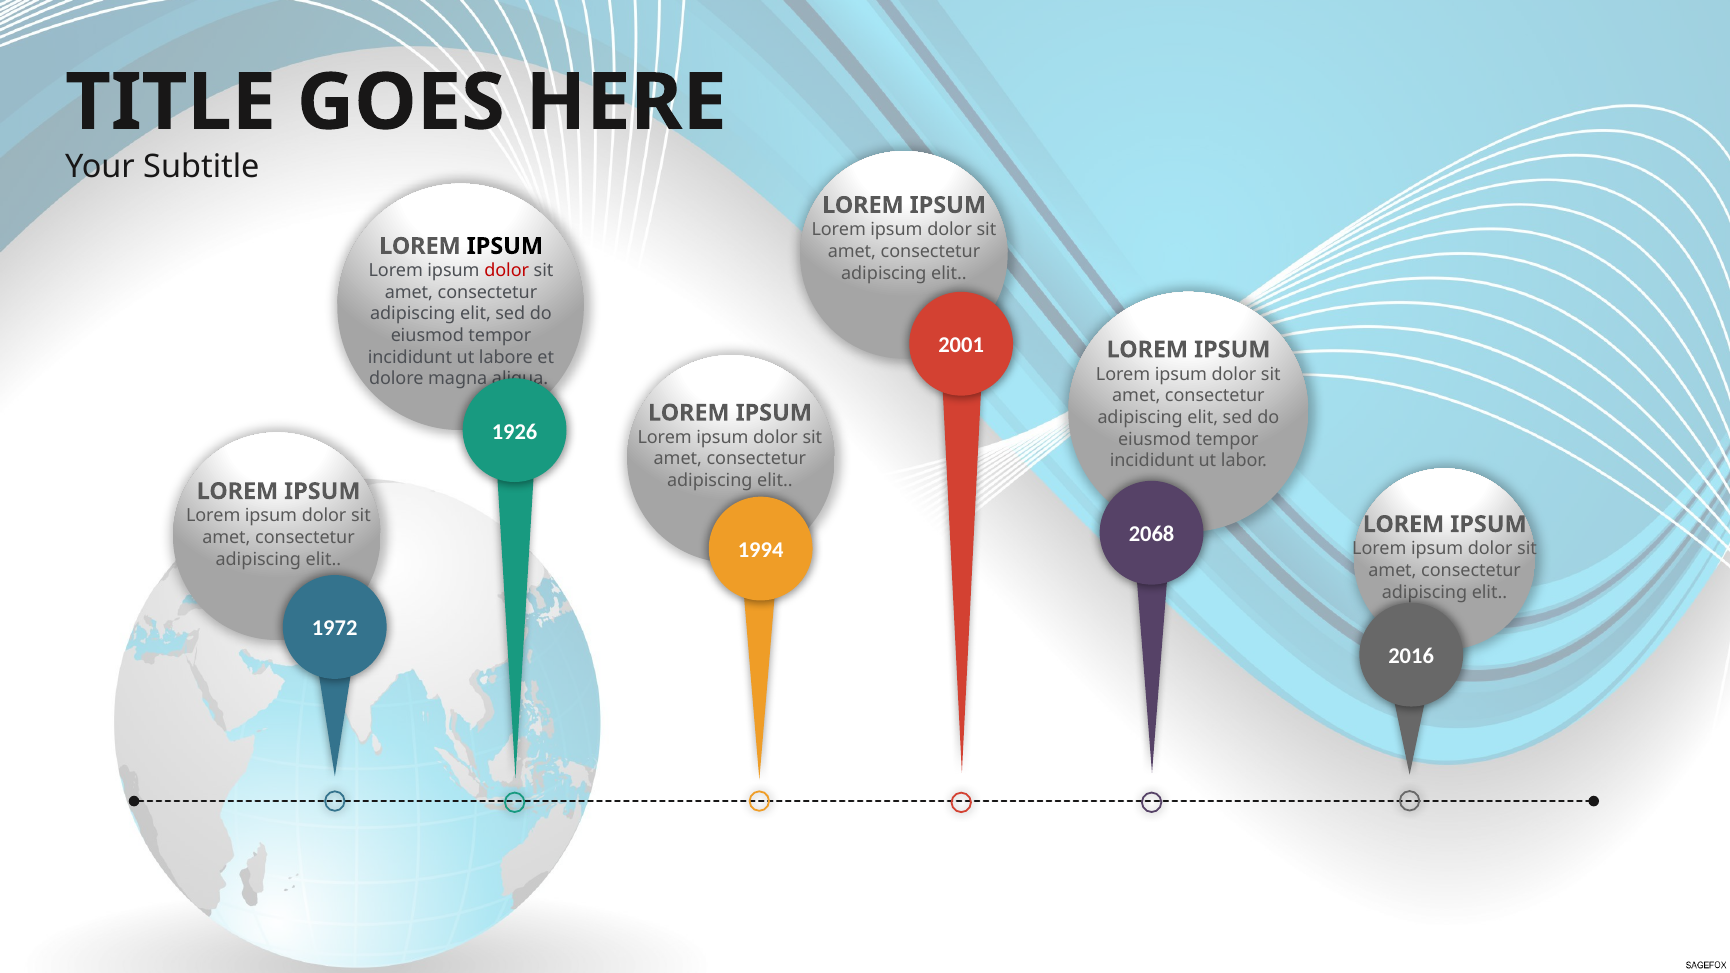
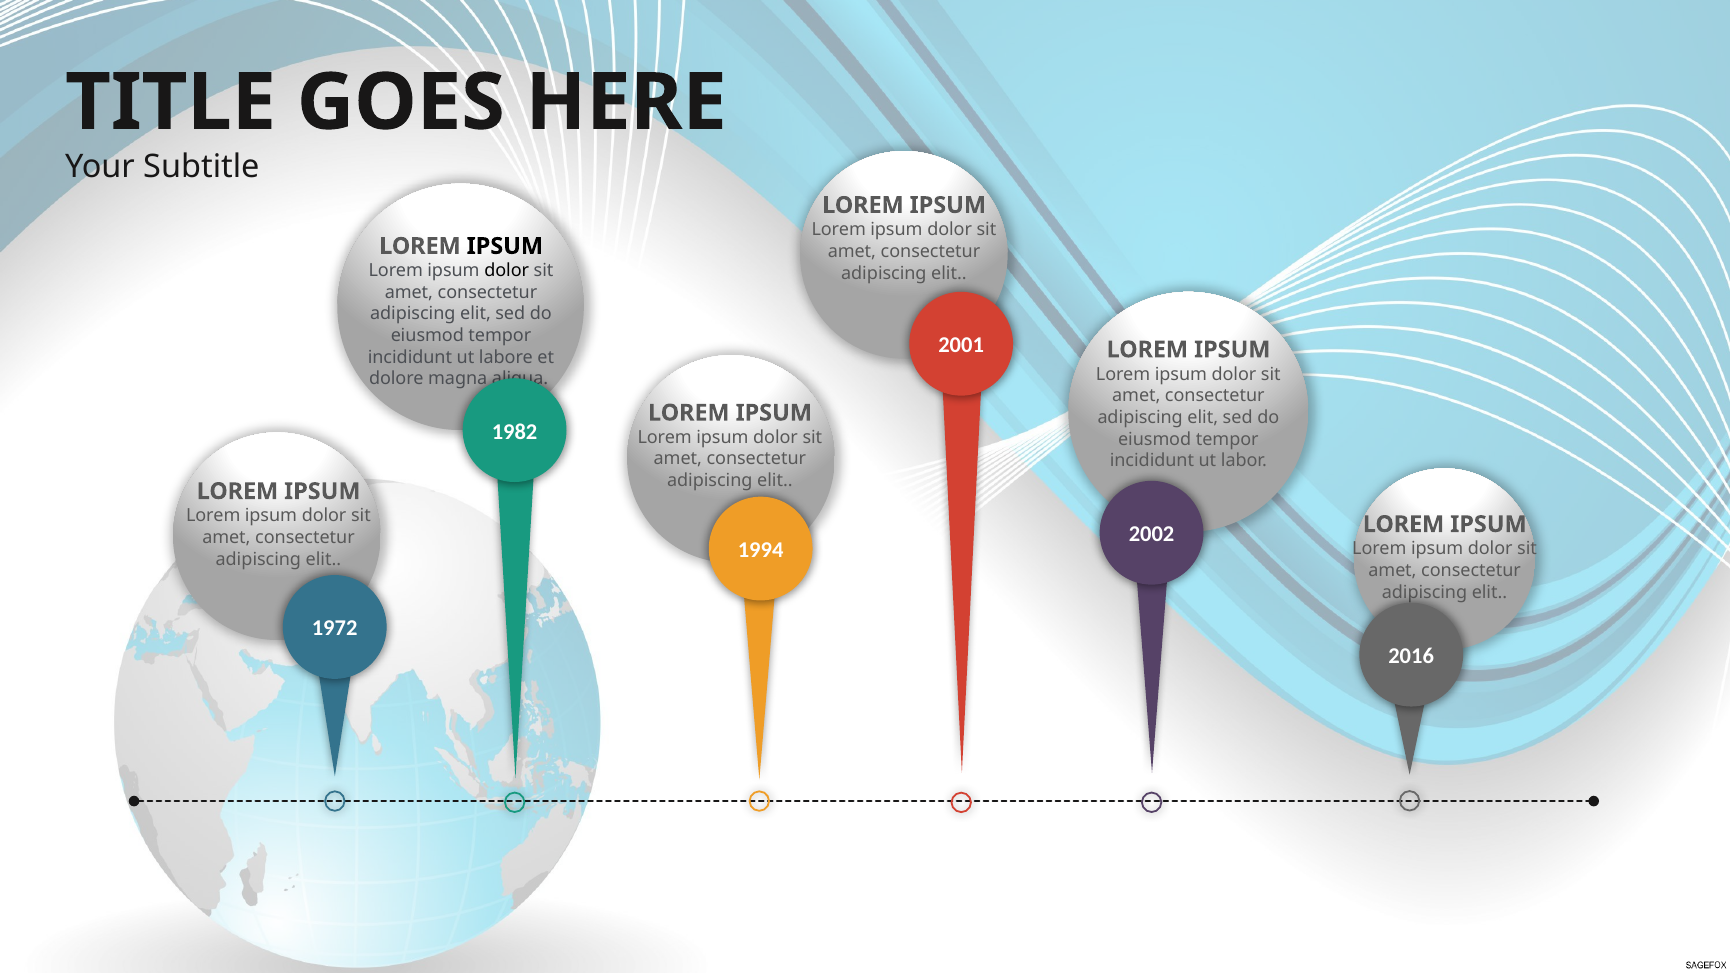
dolor at (507, 271) colour: red -> black
1926: 1926 -> 1982
2068: 2068 -> 2002
